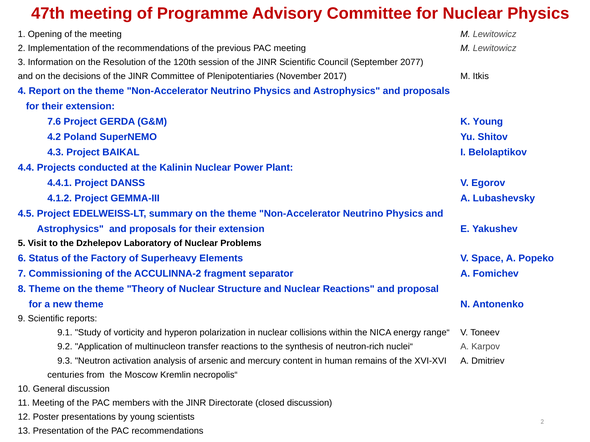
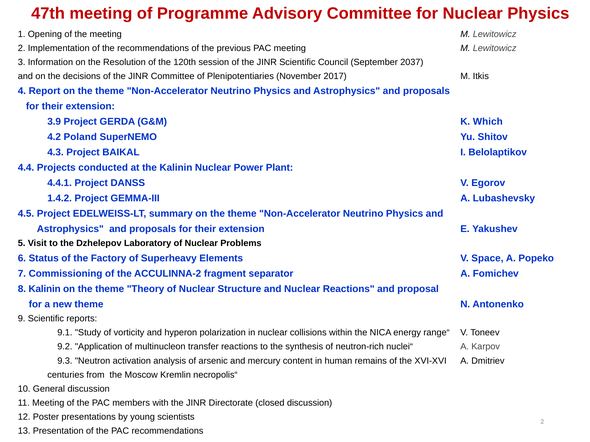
2077: 2077 -> 2037
7.6: 7.6 -> 3.9
K Young: Young -> Which
4.1.2: 4.1.2 -> 1.4.2
8 Theme: Theme -> Kalinin
